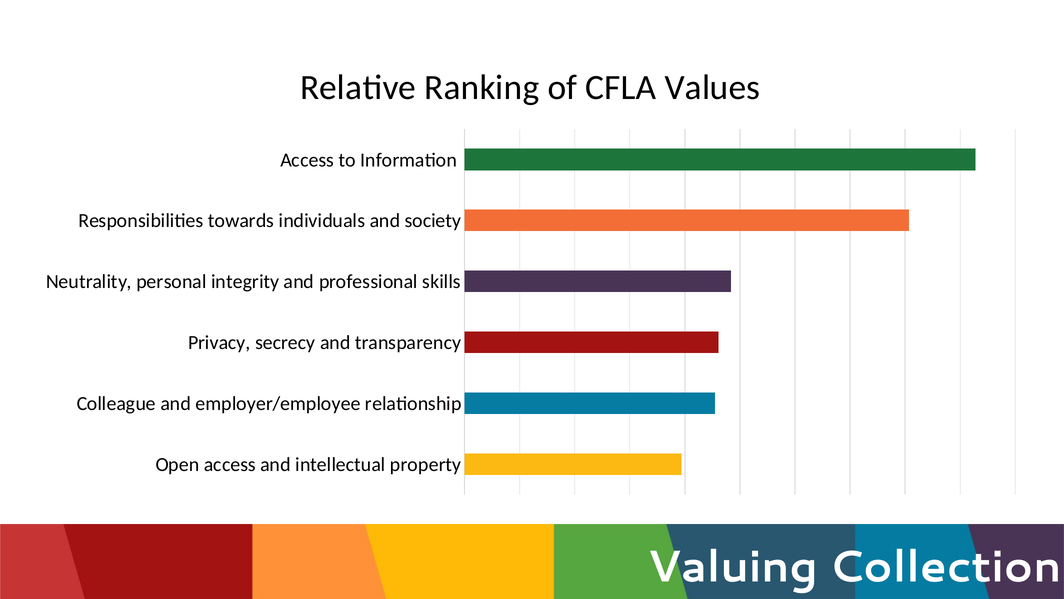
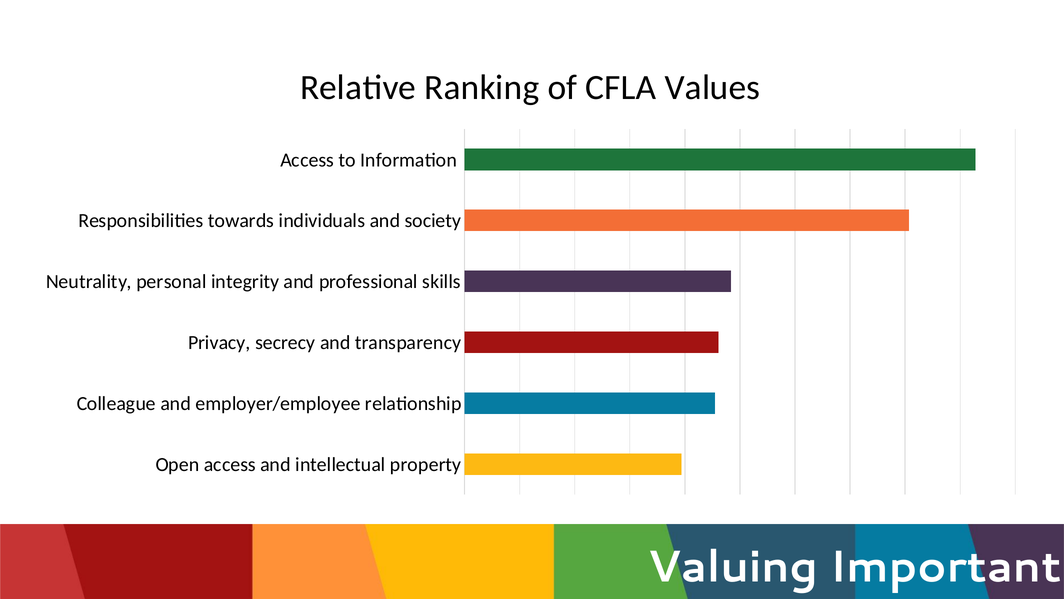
Collection: Collection -> Important
